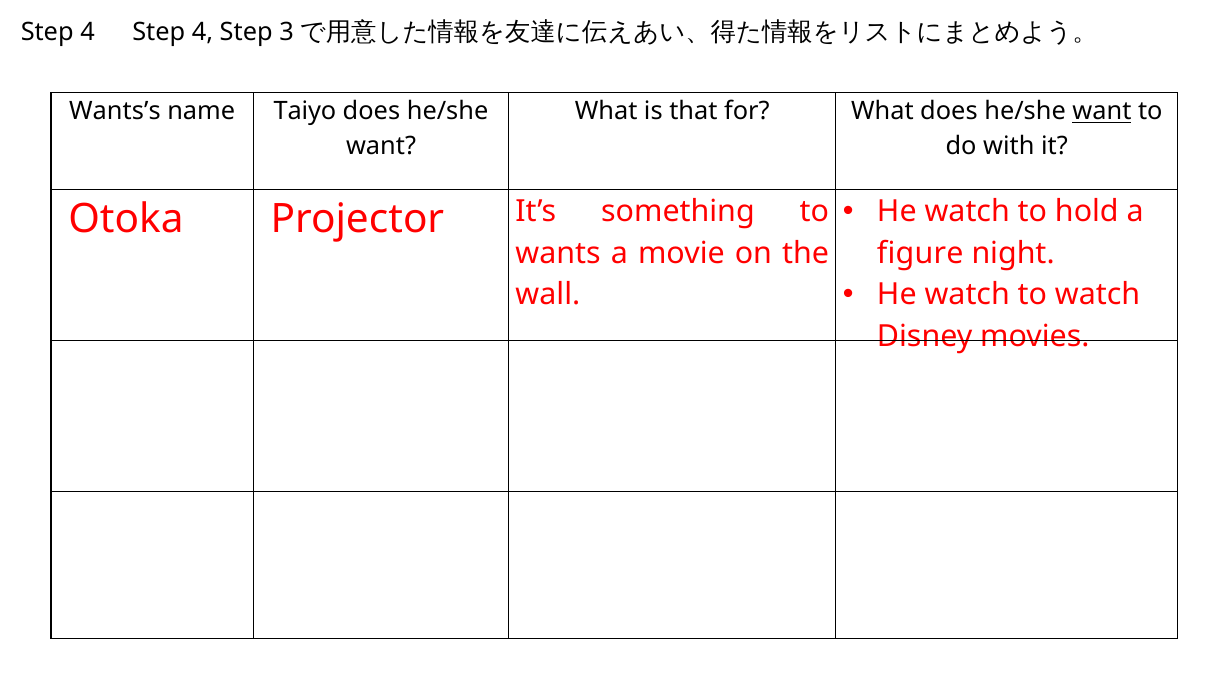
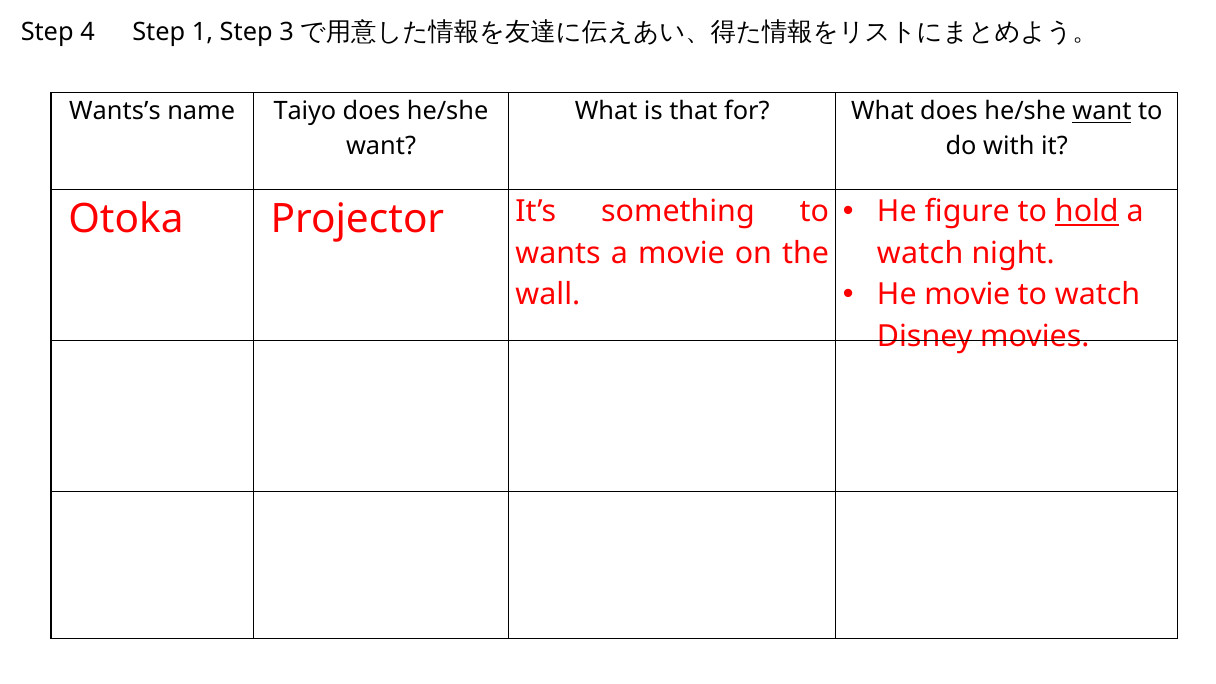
4 Step 4: 4 -> 1
watch at (967, 212): watch -> figure
hold underline: none -> present
figure at (920, 253): figure -> watch
watch at (967, 295): watch -> movie
